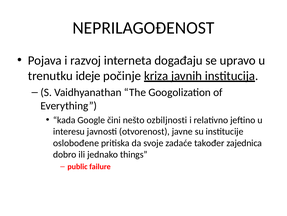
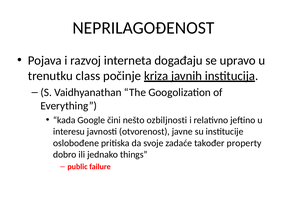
ideje: ideje -> class
zajednica: zajednica -> property
